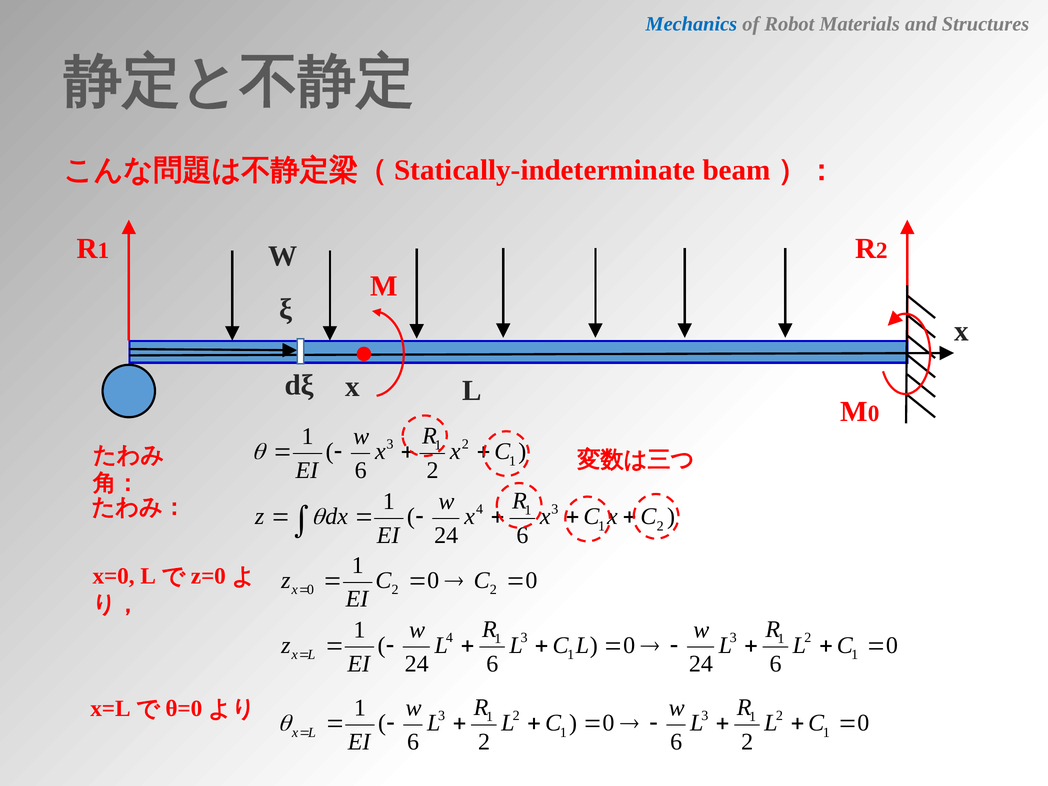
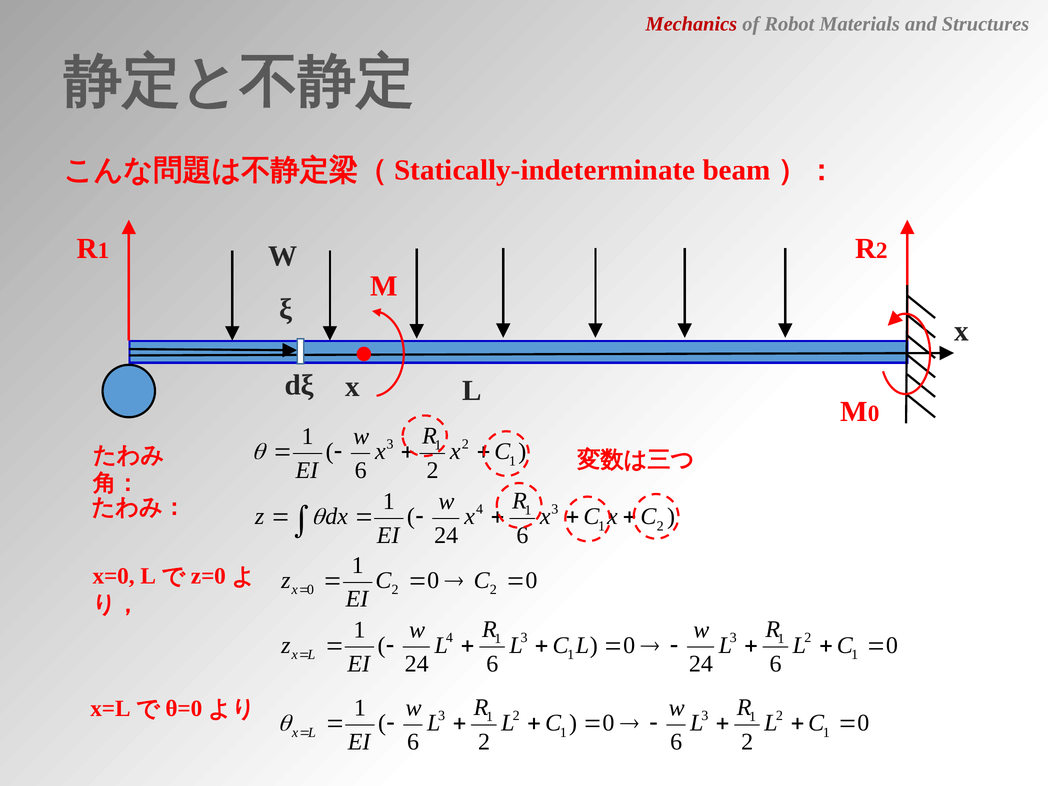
Mechanics colour: blue -> red
